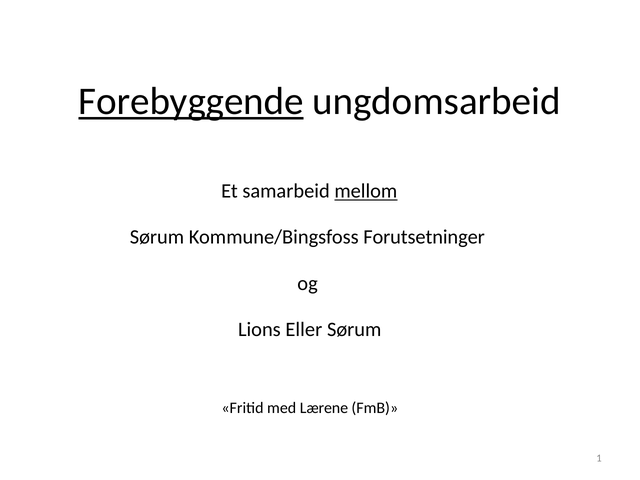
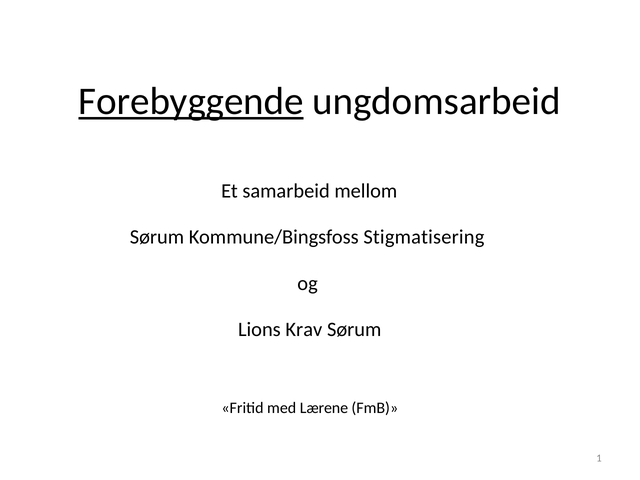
mellom underline: present -> none
Forutsetninger: Forutsetninger -> Stigmatisering
Eller: Eller -> Krav
